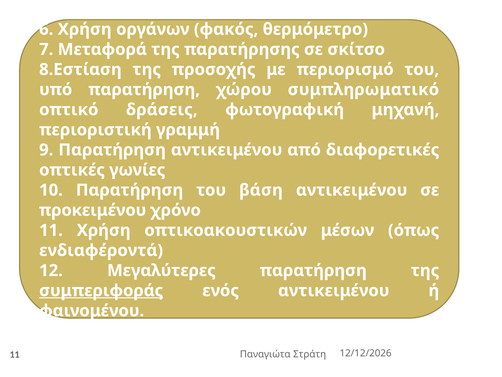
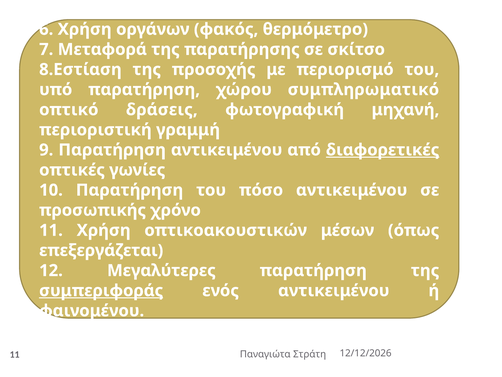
διαφορετικές underline: none -> present
βάση: βάση -> πόσο
προκειμένου: προκειμένου -> προσωπικής
ενδιαφέροντά: ενδιαφέροντά -> επεξεργάζεται
